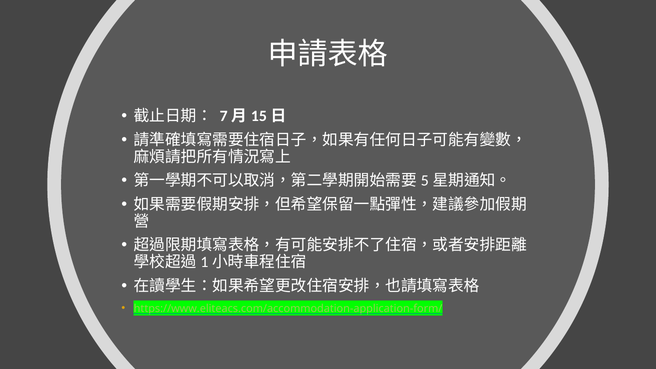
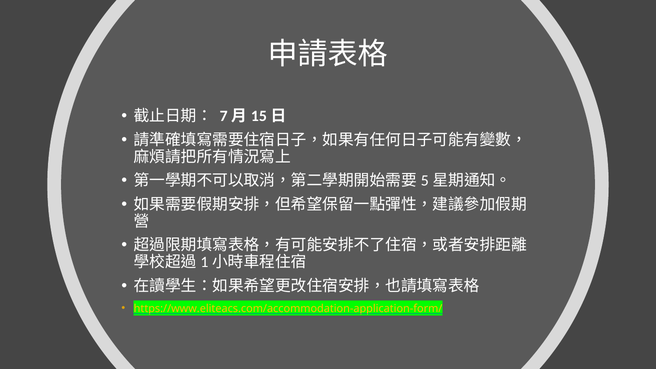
https://www.eliteacs.com/accommodation-application-form/ colour: light green -> yellow
